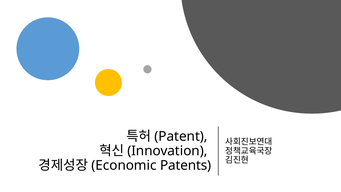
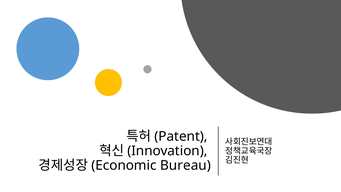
Patents: Patents -> Bureau
